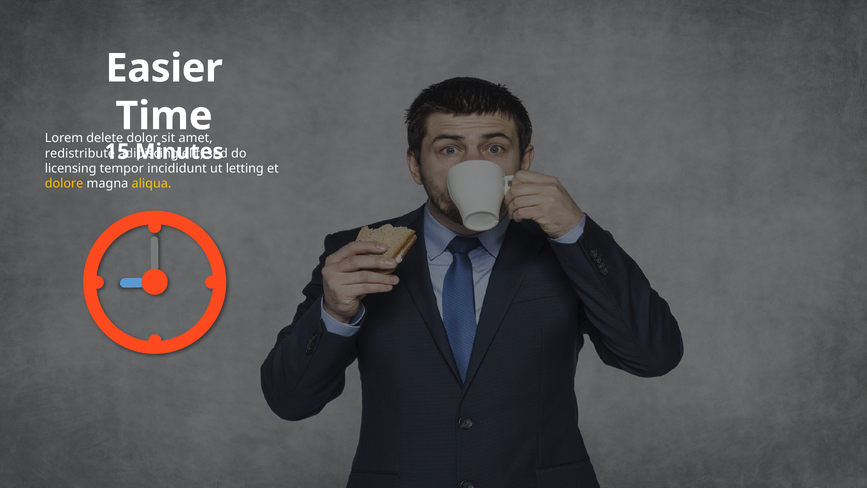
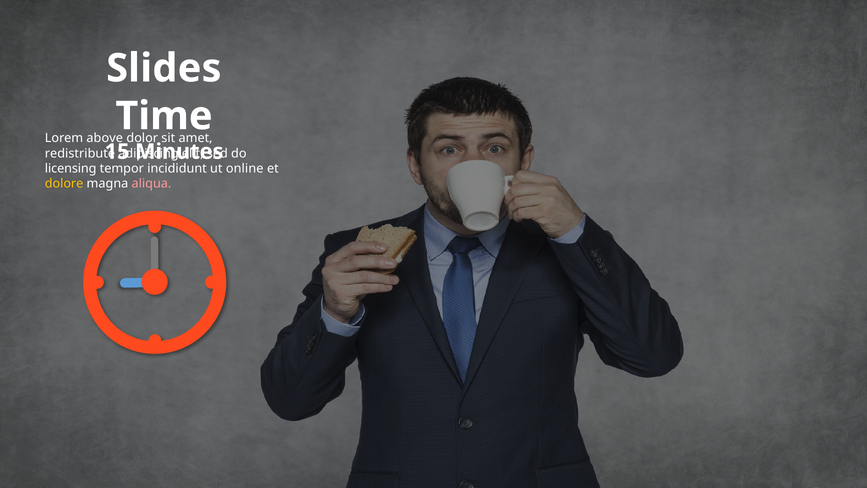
Easier: Easier -> Slides
delete: delete -> above
letting: letting -> online
aliqua colour: yellow -> pink
